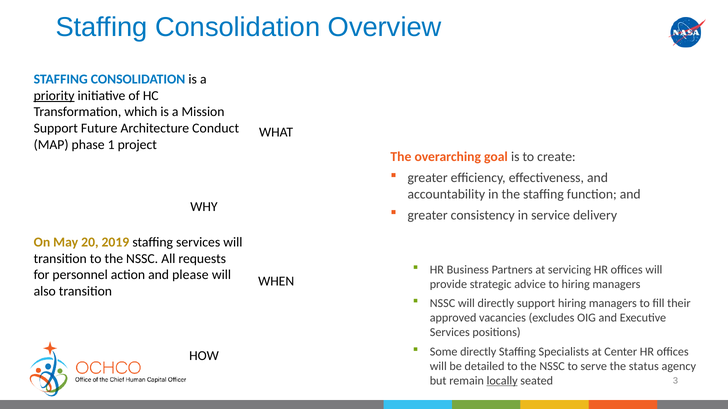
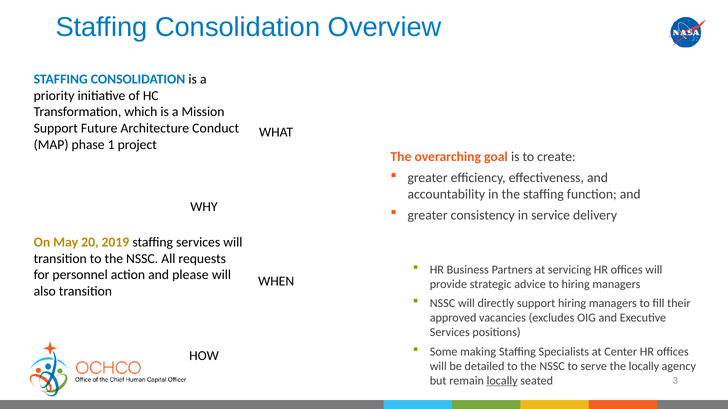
priority underline: present -> none
Some directly: directly -> making
the status: status -> locally
